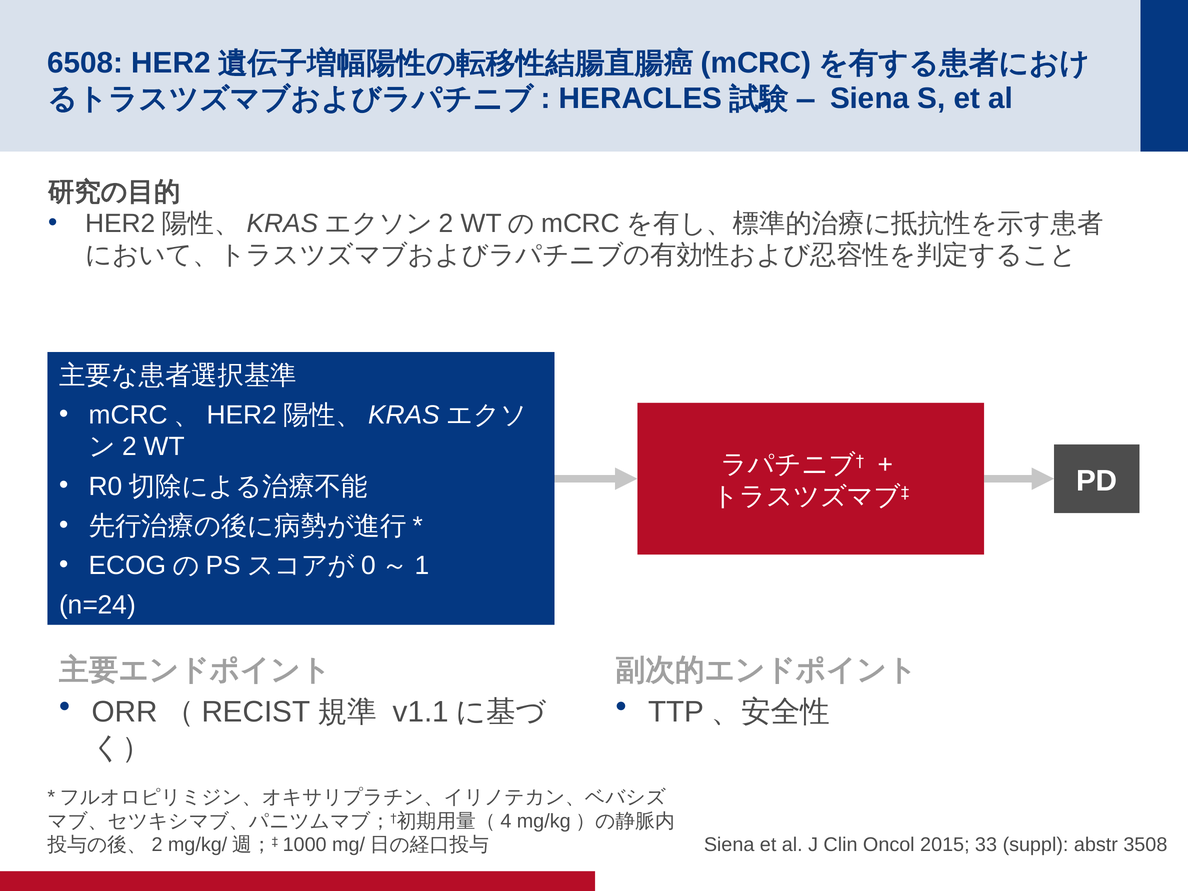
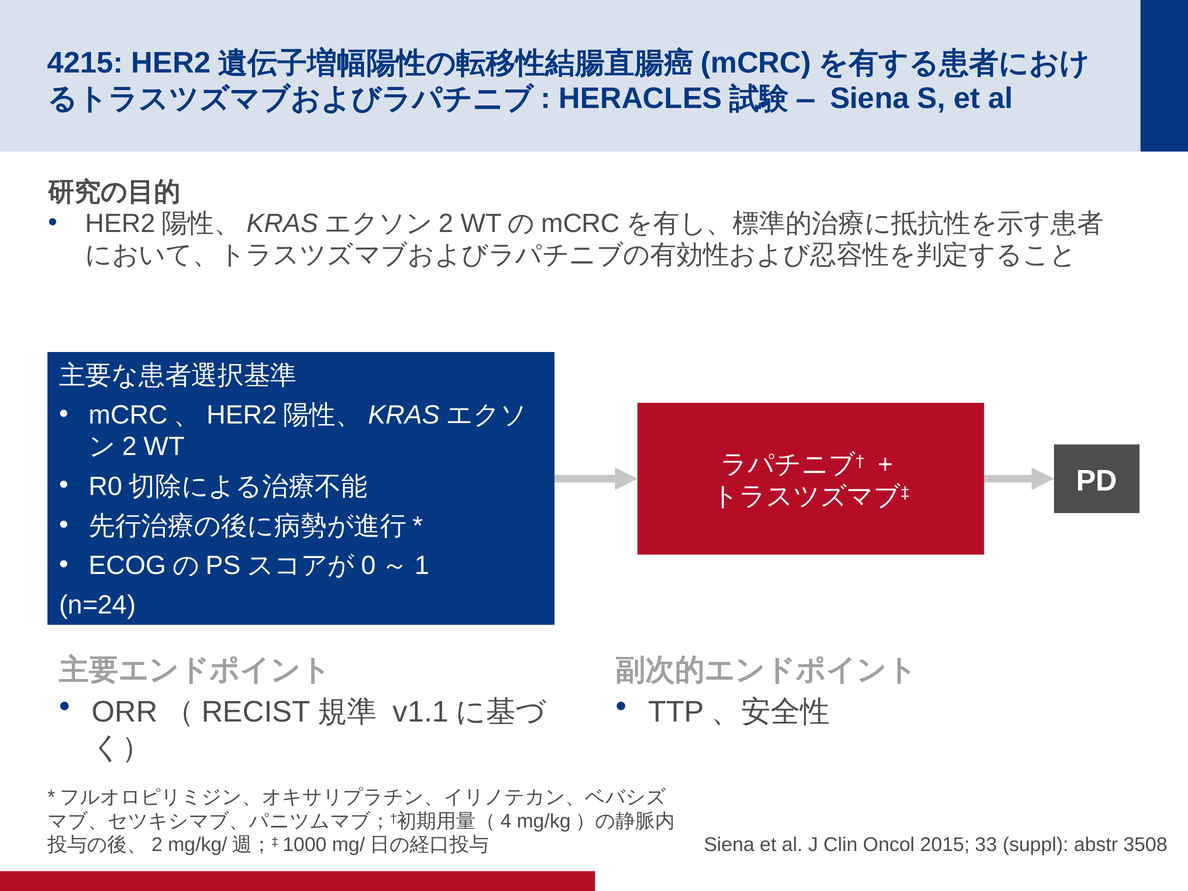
6508: 6508 -> 4215
